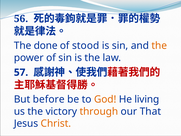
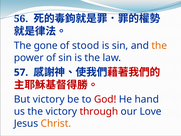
done: done -> gone
But before: before -> victory
God colour: orange -> red
living: living -> hand
through colour: orange -> red
That: That -> Love
